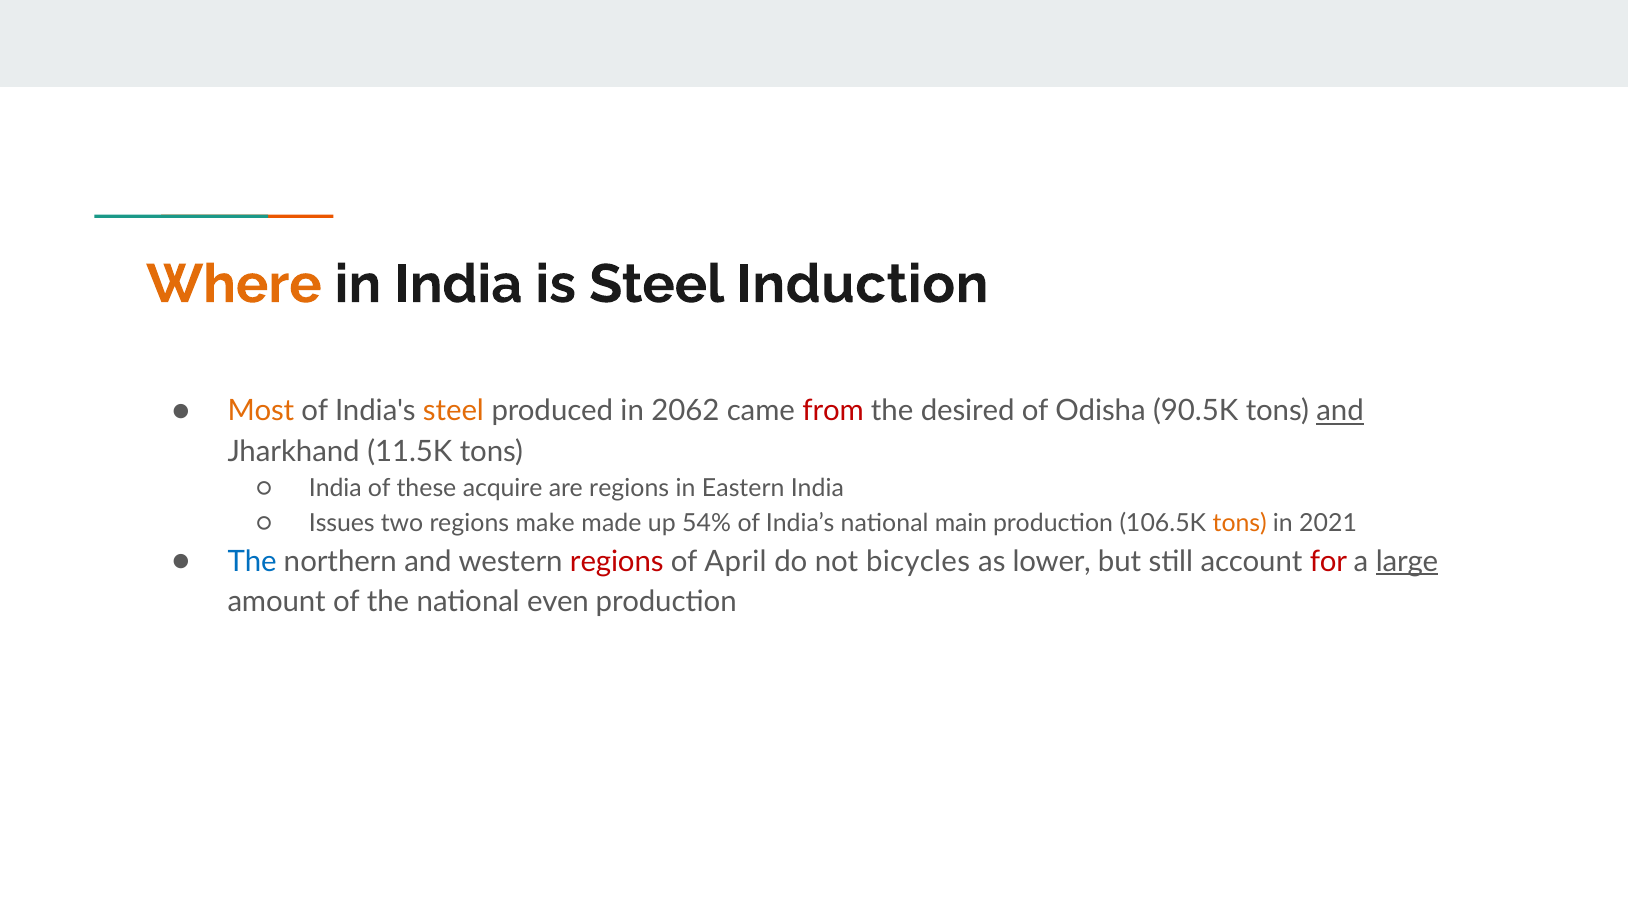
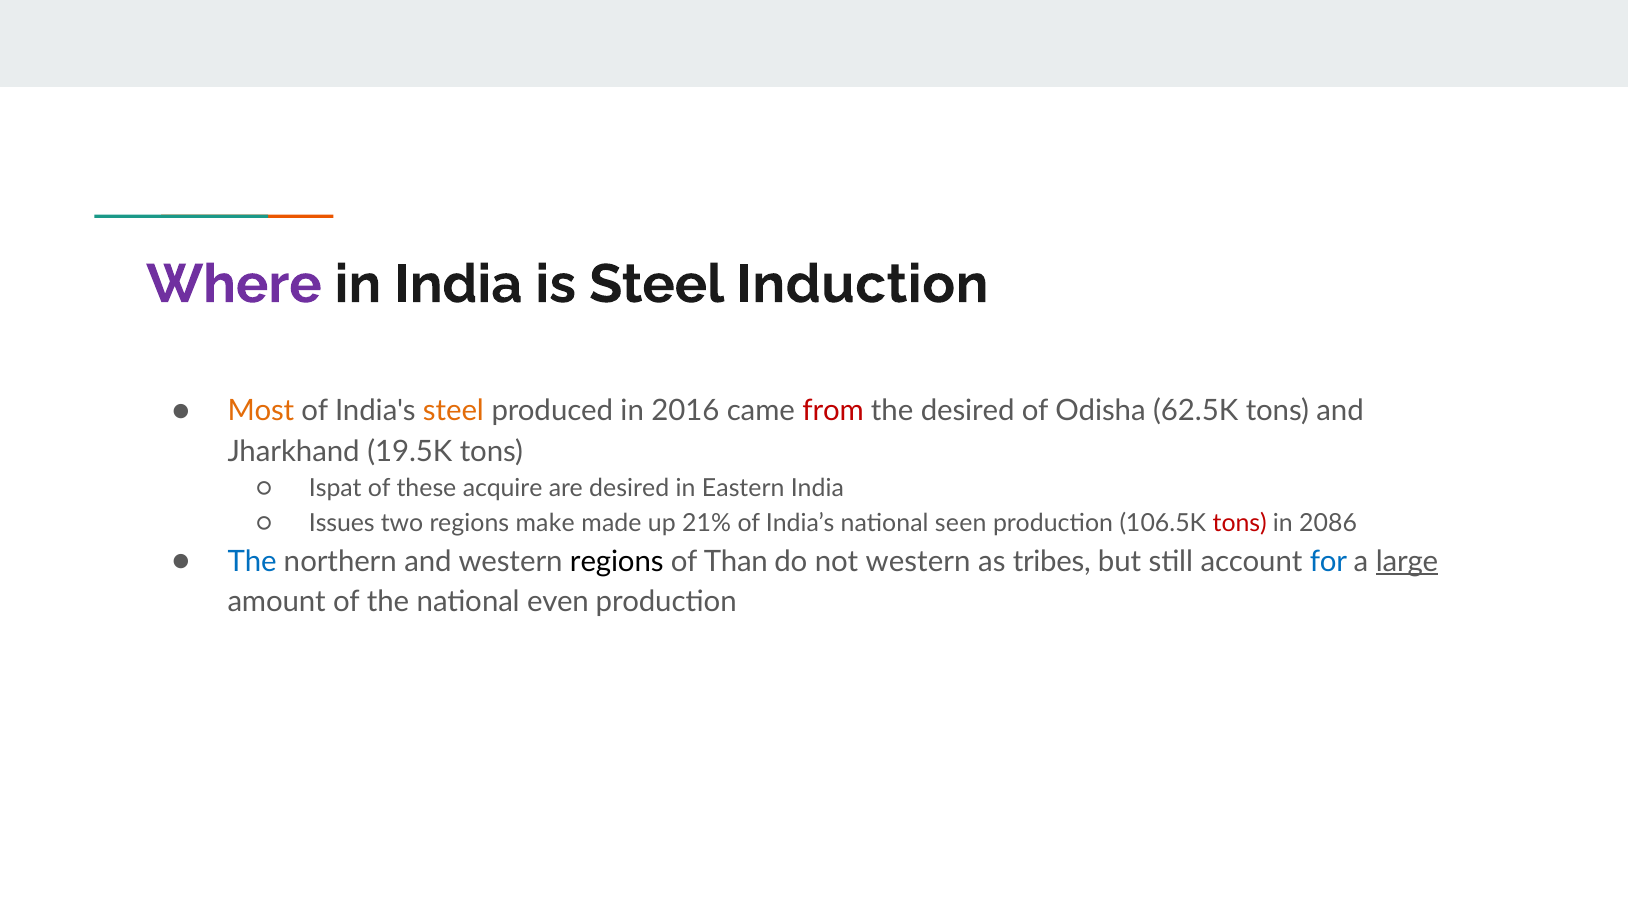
Where colour: orange -> purple
2062: 2062 -> 2016
90.5K: 90.5K -> 62.5K
and at (1340, 411) underline: present -> none
11.5K: 11.5K -> 19.5K
India at (335, 488): India -> Ispat
are regions: regions -> desired
54%: 54% -> 21%
main: main -> seen
tons at (1240, 523) colour: orange -> red
2021: 2021 -> 2086
regions at (617, 561) colour: red -> black
April: April -> Than
not bicycles: bicycles -> western
lower: lower -> tribes
for colour: red -> blue
